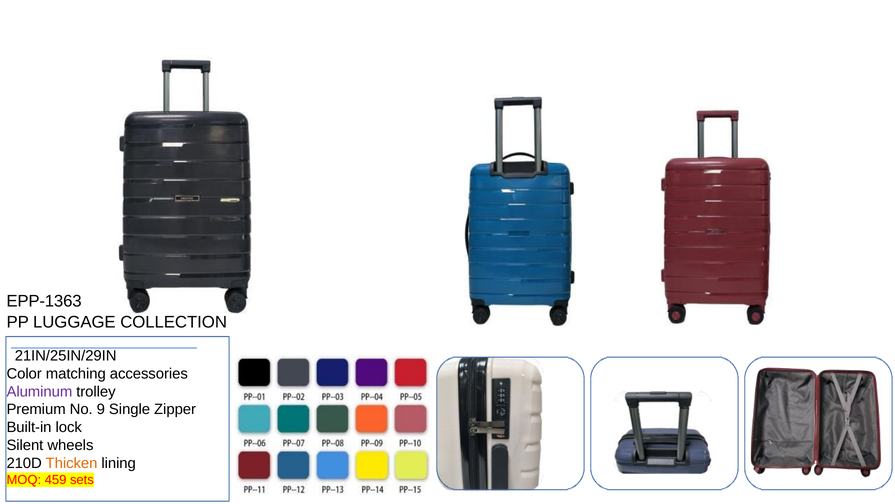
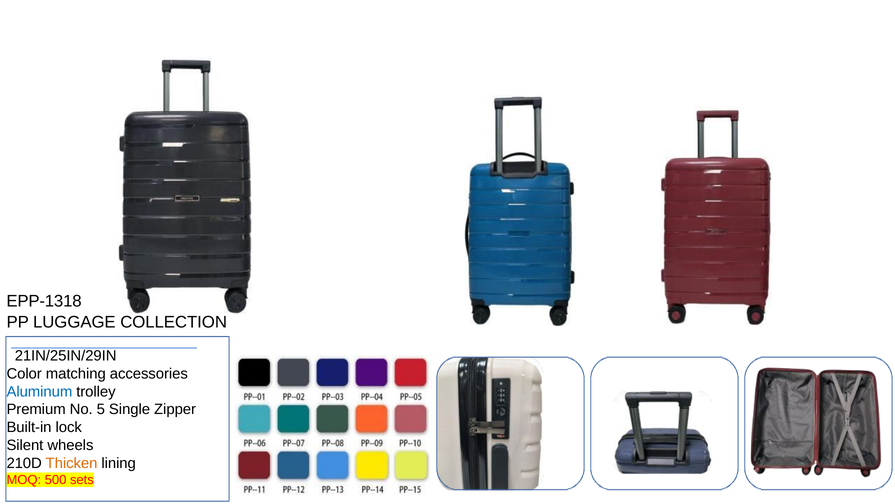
EPP-1363: EPP-1363 -> EPP-1318
Aluminum colour: purple -> blue
9: 9 -> 5
459: 459 -> 500
